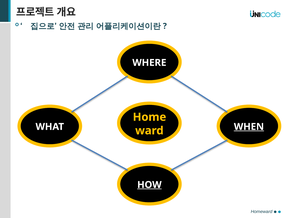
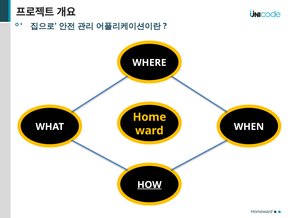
WHEN underline: present -> none
